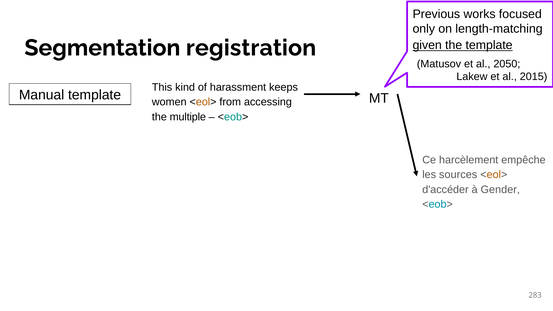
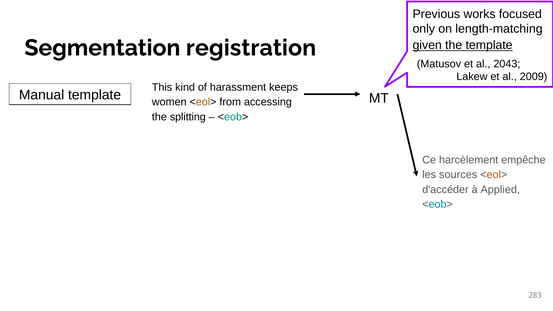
2050: 2050 -> 2043
2015: 2015 -> 2009
multiple: multiple -> splitting
Gender: Gender -> Applied
